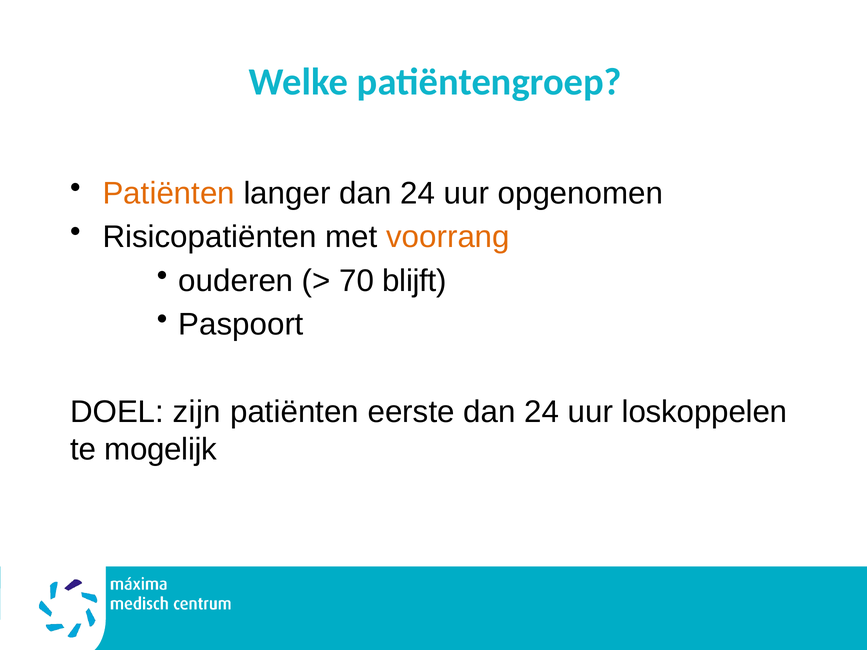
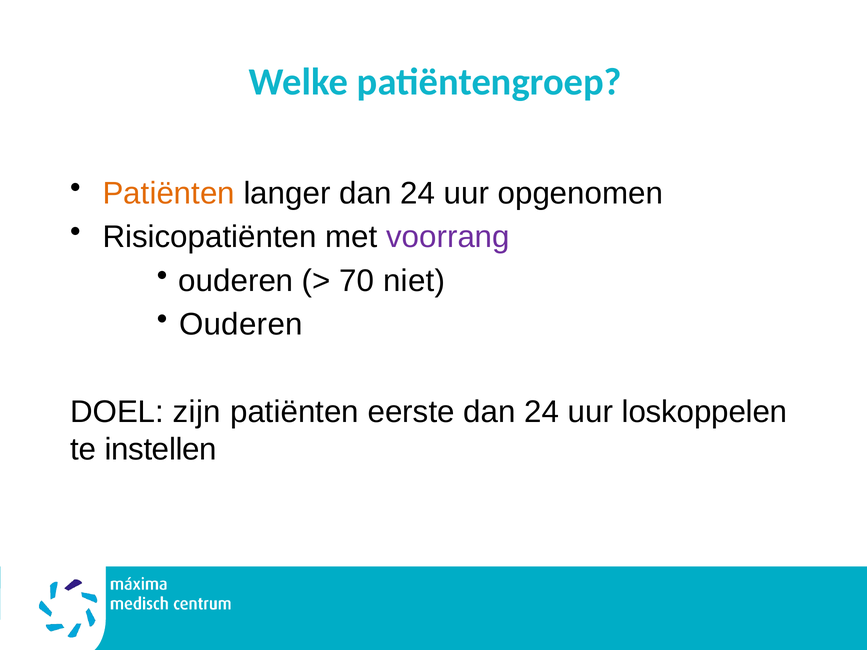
voorrang colour: orange -> purple
blijft: blijft -> niet
Paspoort at (241, 325): Paspoort -> Ouderen
mogelijk: mogelijk -> instellen
